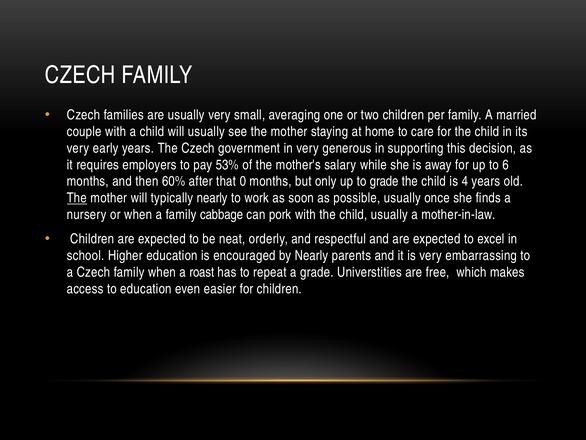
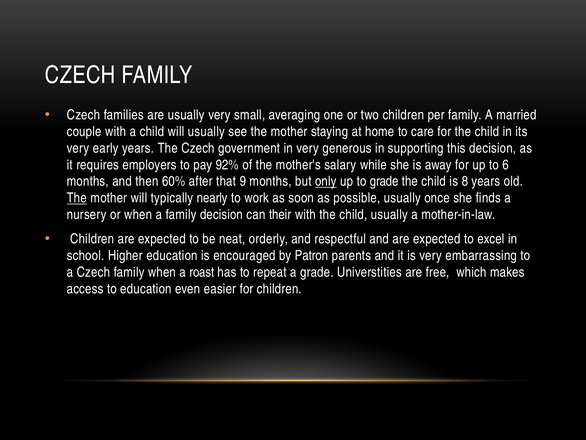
53%: 53% -> 92%
0: 0 -> 9
only underline: none -> present
4: 4 -> 8
family cabbage: cabbage -> decision
pork: pork -> their
by Nearly: Nearly -> Patron
